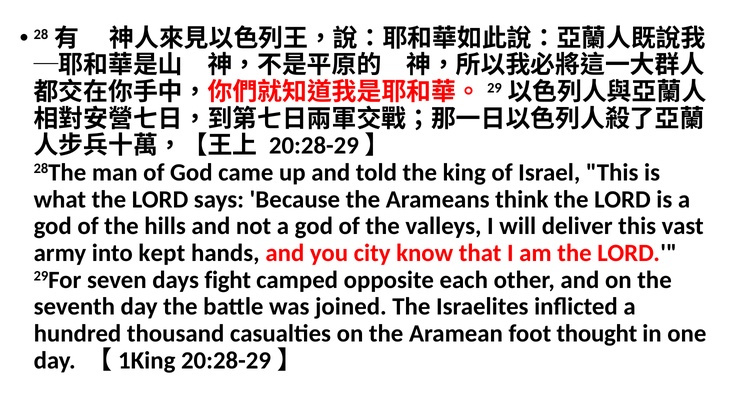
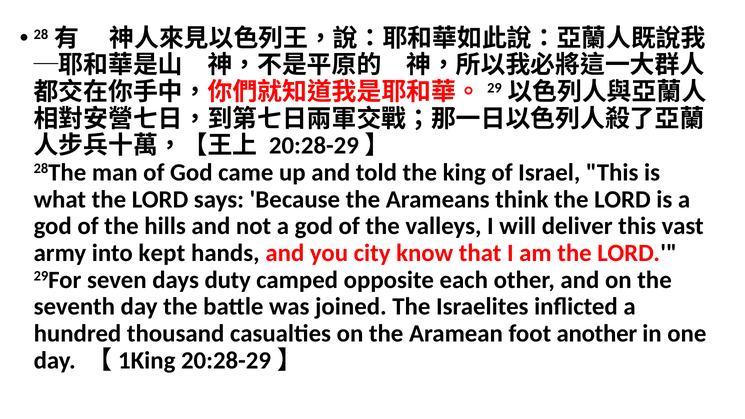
fight: fight -> duty
thought: thought -> another
